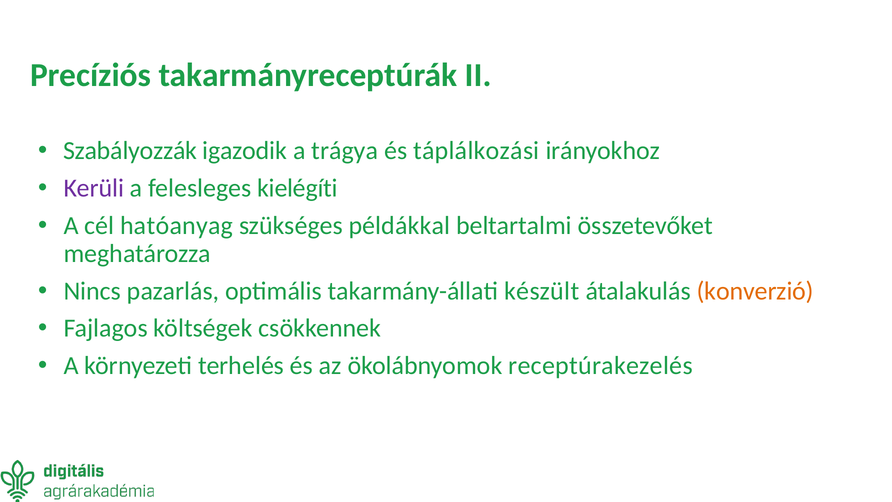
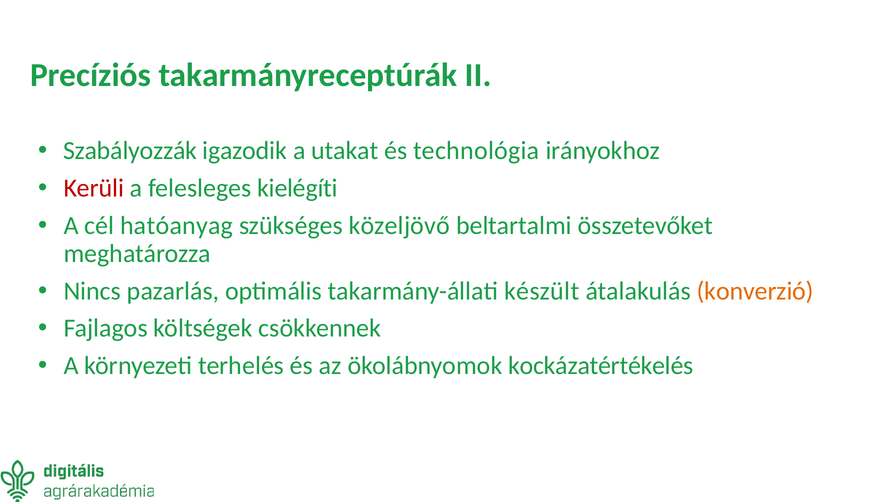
trágya: trágya -> utakat
táplálkozási: táplálkozási -> technológia
Kerüli colour: purple -> red
példákkal: példákkal -> közeljövő
receptúrakezelés: receptúrakezelés -> kockázatértékelés
